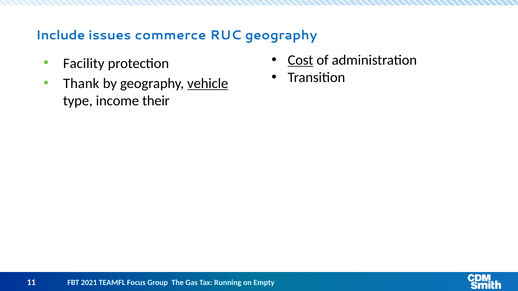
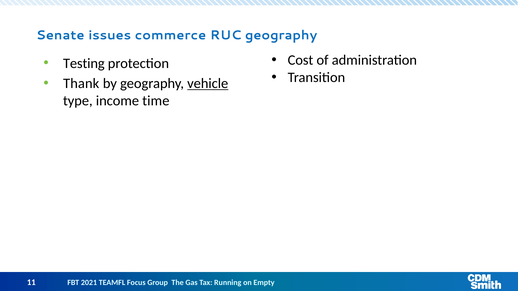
Include: Include -> Senate
Cost underline: present -> none
Facility: Facility -> Testing
their: their -> time
